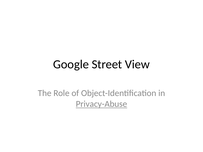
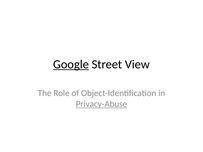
Google underline: none -> present
